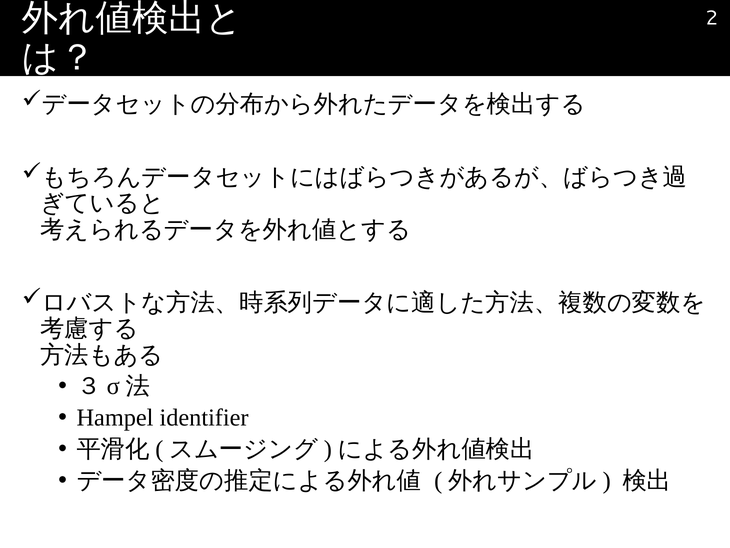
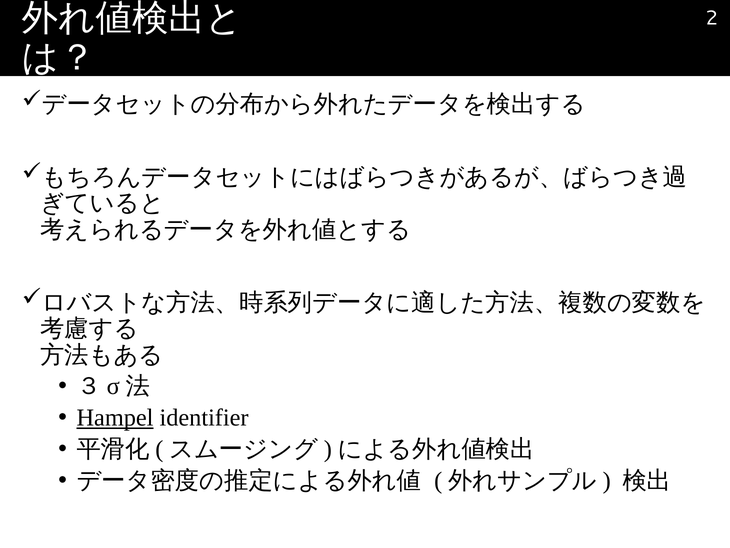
Hampel underline: none -> present
